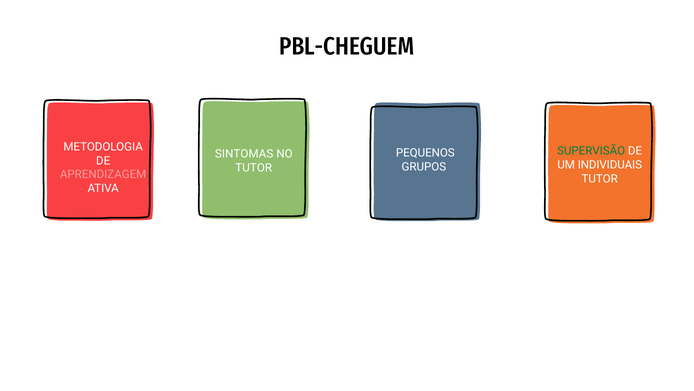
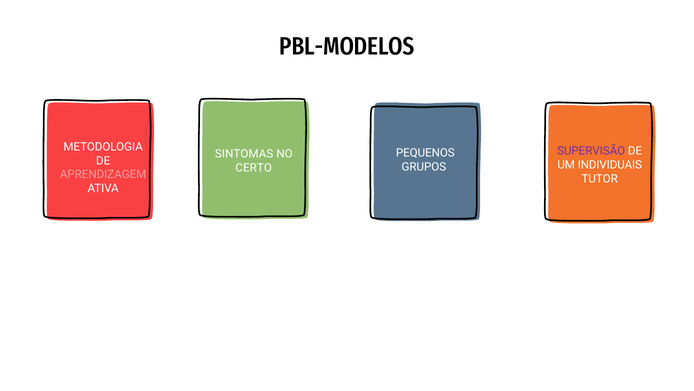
PBL-CHEGUEM: PBL-CHEGUEM -> PBL-MODELOS
SUPERVISÃO colour: green -> purple
TUTOR at (254, 168): TUTOR -> CERTO
